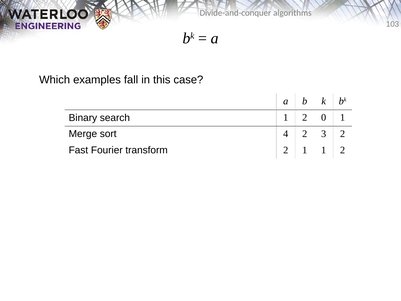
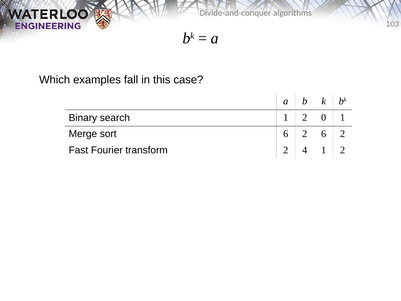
sort 4: 4 -> 6
2 3: 3 -> 6
2 1: 1 -> 4
